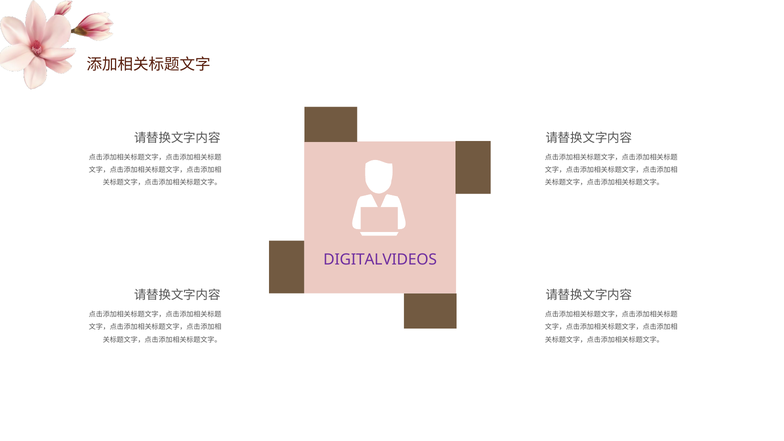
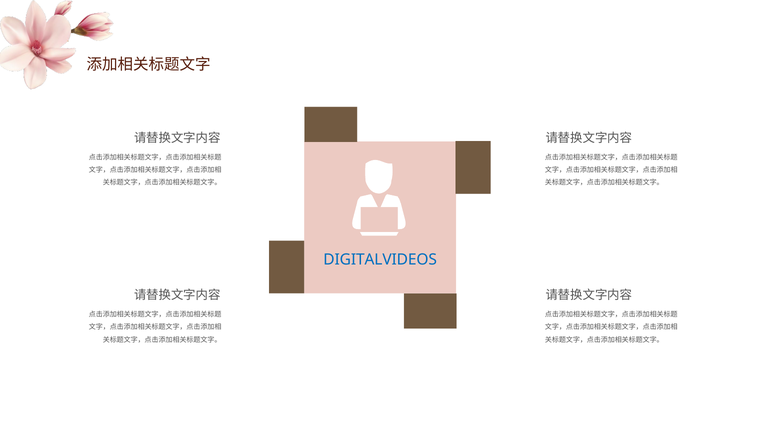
DIGITALVIDEOS colour: purple -> blue
